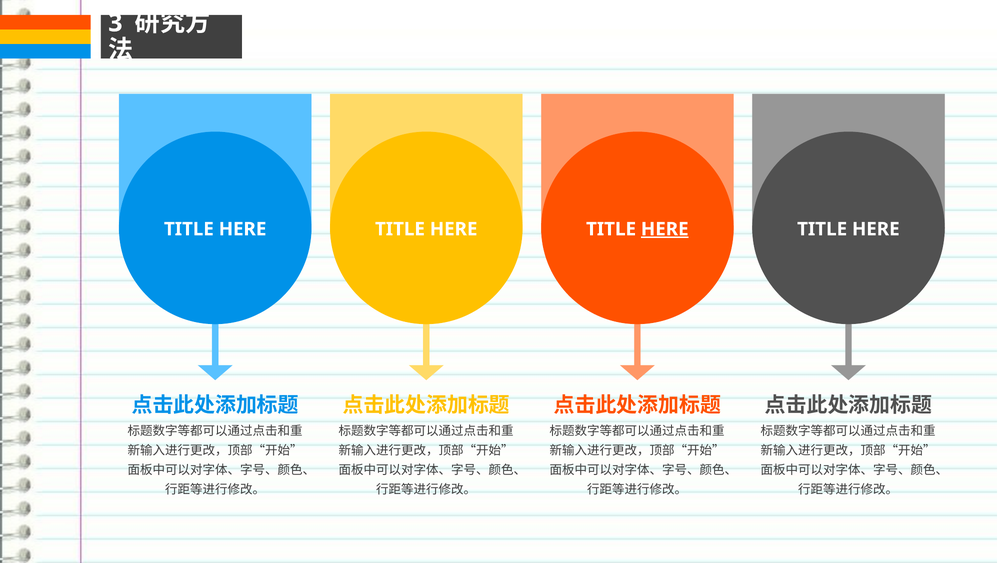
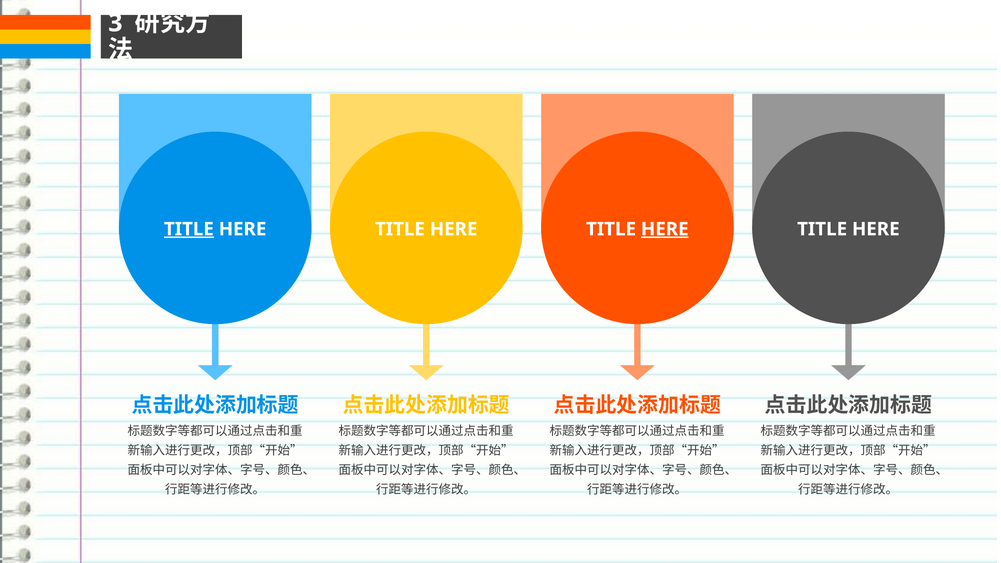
TITLE at (189, 229) underline: none -> present
